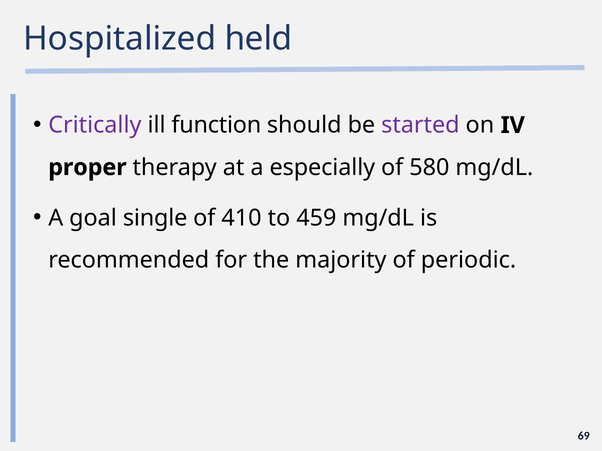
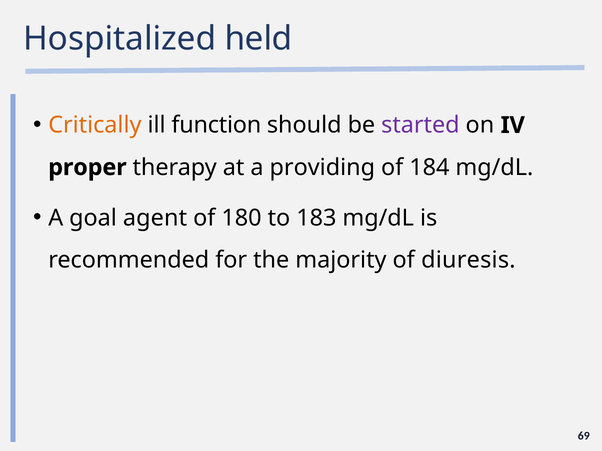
Critically colour: purple -> orange
especially: especially -> providing
580: 580 -> 184
single: single -> agent
410: 410 -> 180
459: 459 -> 183
periodic: periodic -> diuresis
